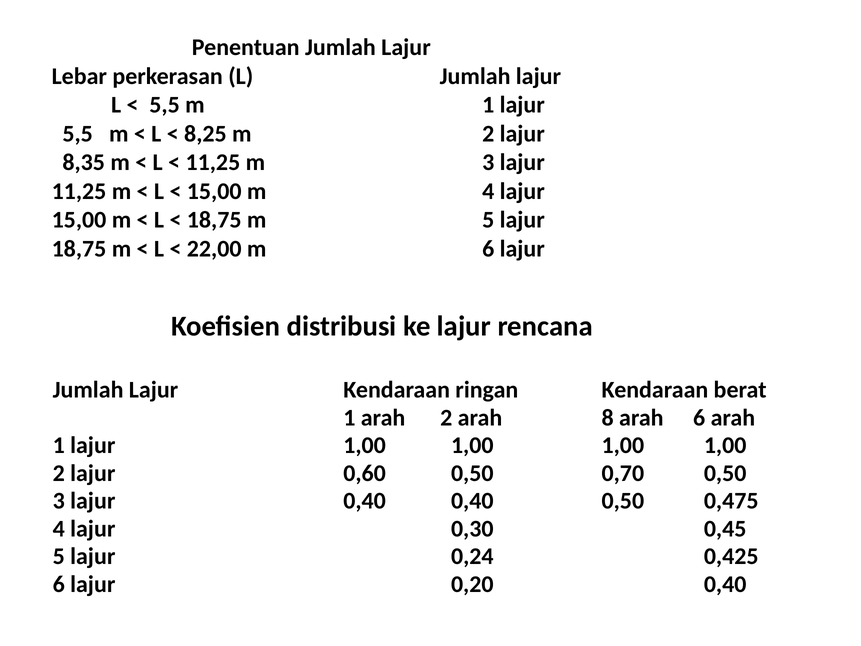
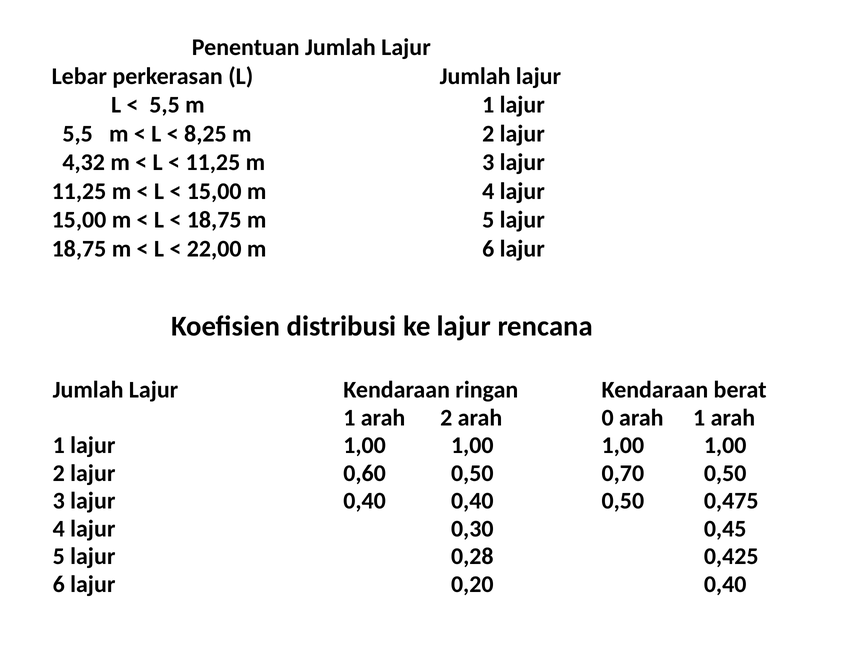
8,35: 8,35 -> 4,32
8: 8 -> 0
6 at (699, 417): 6 -> 1
0,24: 0,24 -> 0,28
